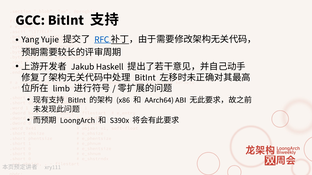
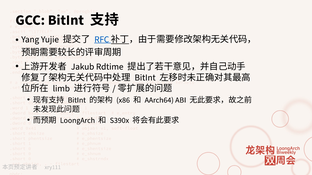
Haskell: Haskell -> Rdtime
